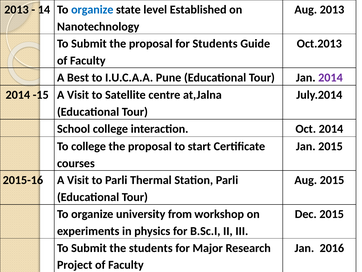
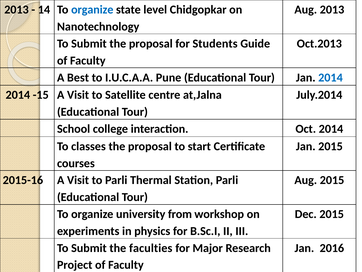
Established: Established -> Chidgopkar
2014 at (330, 77) colour: purple -> blue
To college: college -> classes
the students: students -> faculties
